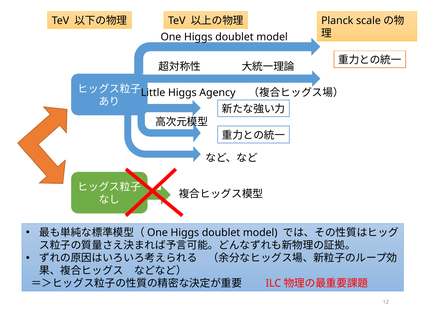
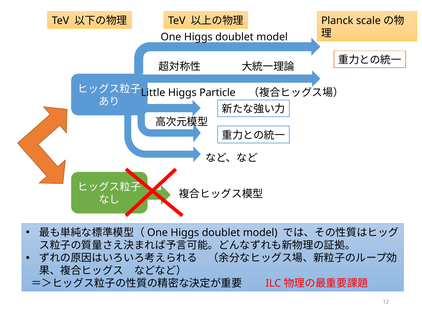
Agency: Agency -> Particle
